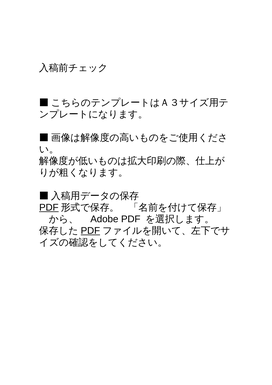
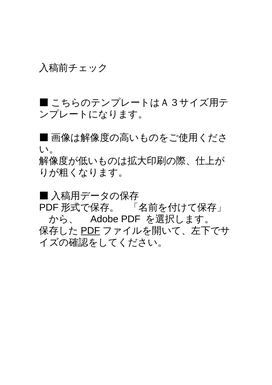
PDF at (49, 207) underline: present -> none
